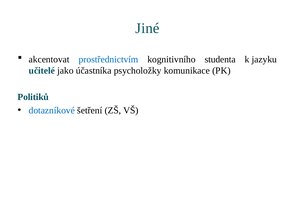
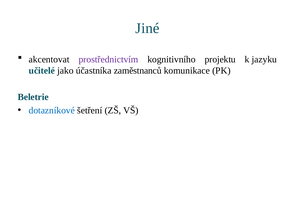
prostřednictvím colour: blue -> purple
studenta: studenta -> projektu
psycholožky: psycholožky -> zaměstnanců
Politiků: Politiků -> Beletrie
